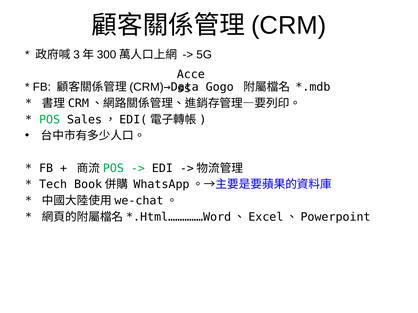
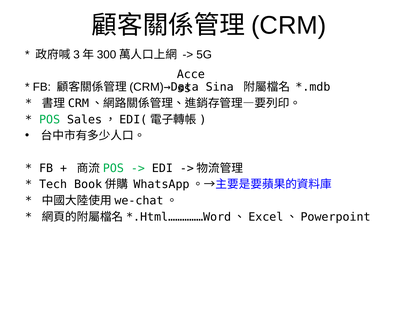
Gogo: Gogo -> Sina
